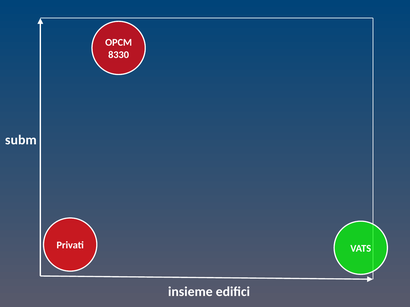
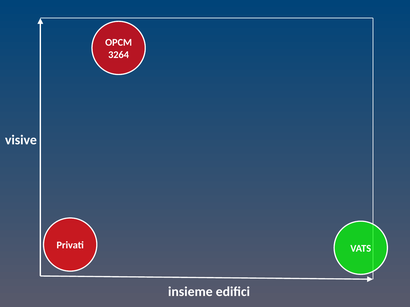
8330: 8330 -> 3264
subm: subm -> visive
